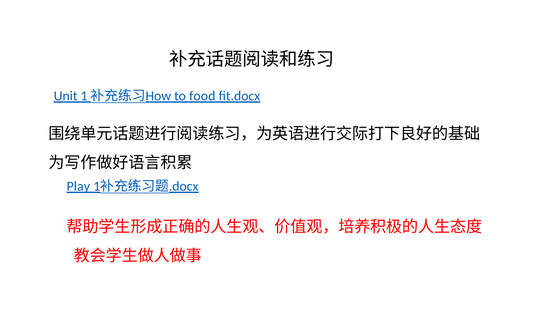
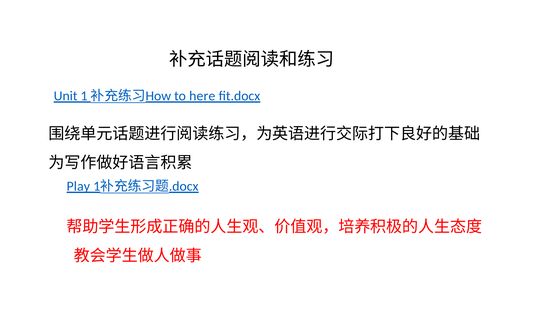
food: food -> here
